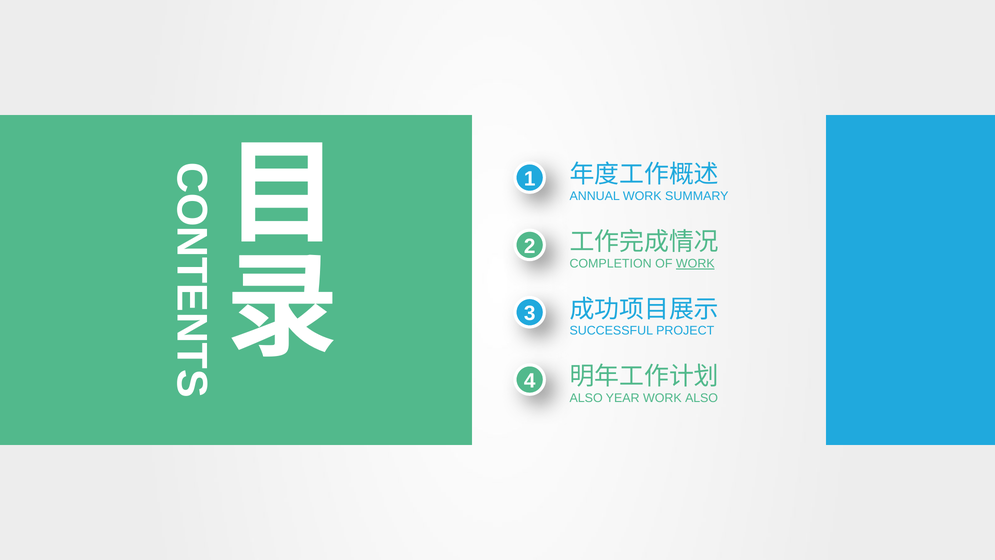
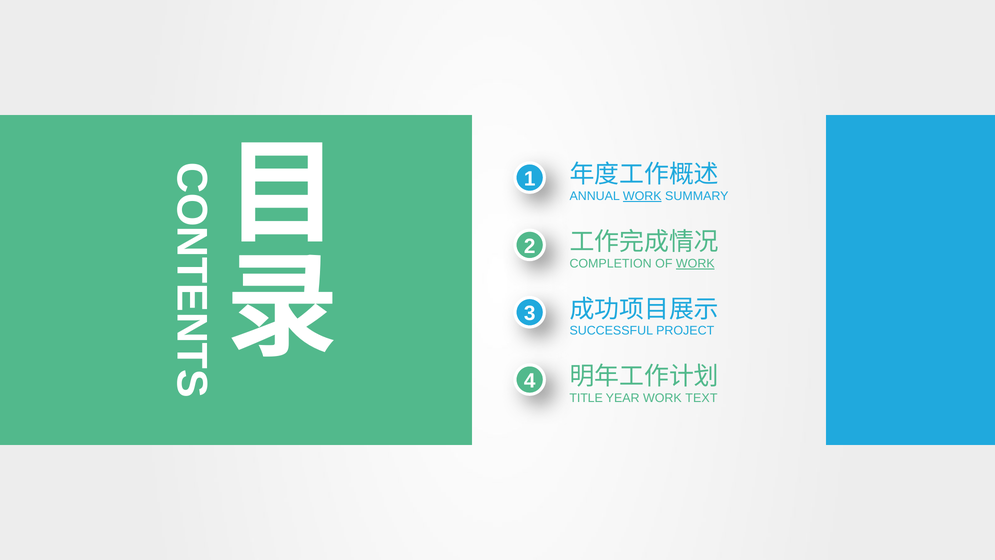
WORK at (642, 196) underline: none -> present
ALSO at (586, 398): ALSO -> TITLE
WORK ALSO: ALSO -> TEXT
